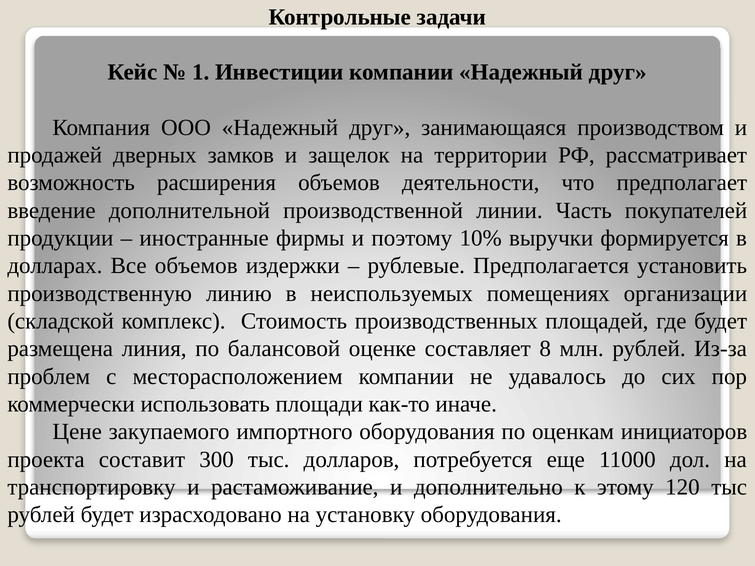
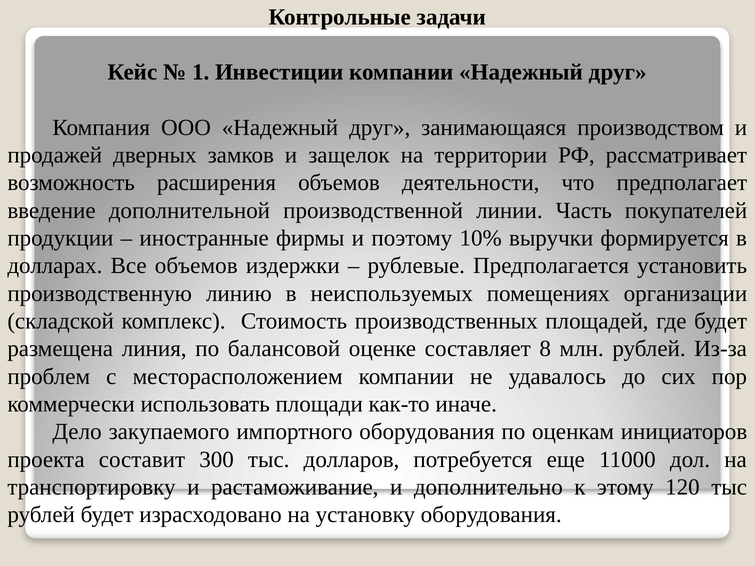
Цене: Цене -> Дело
